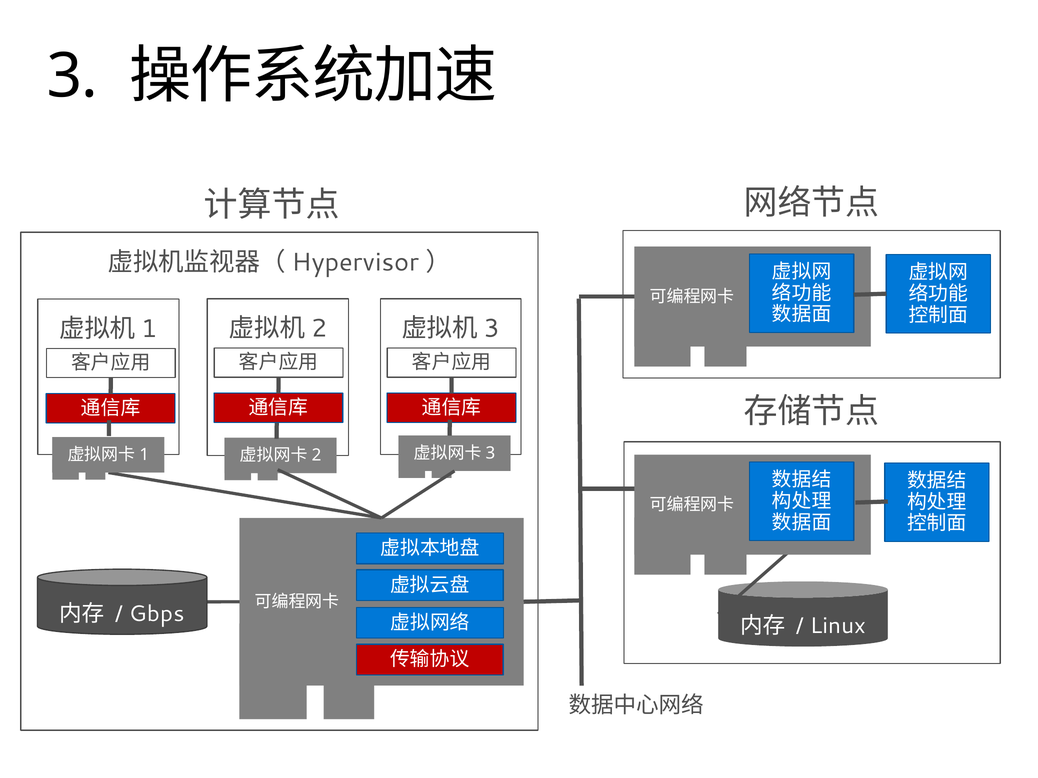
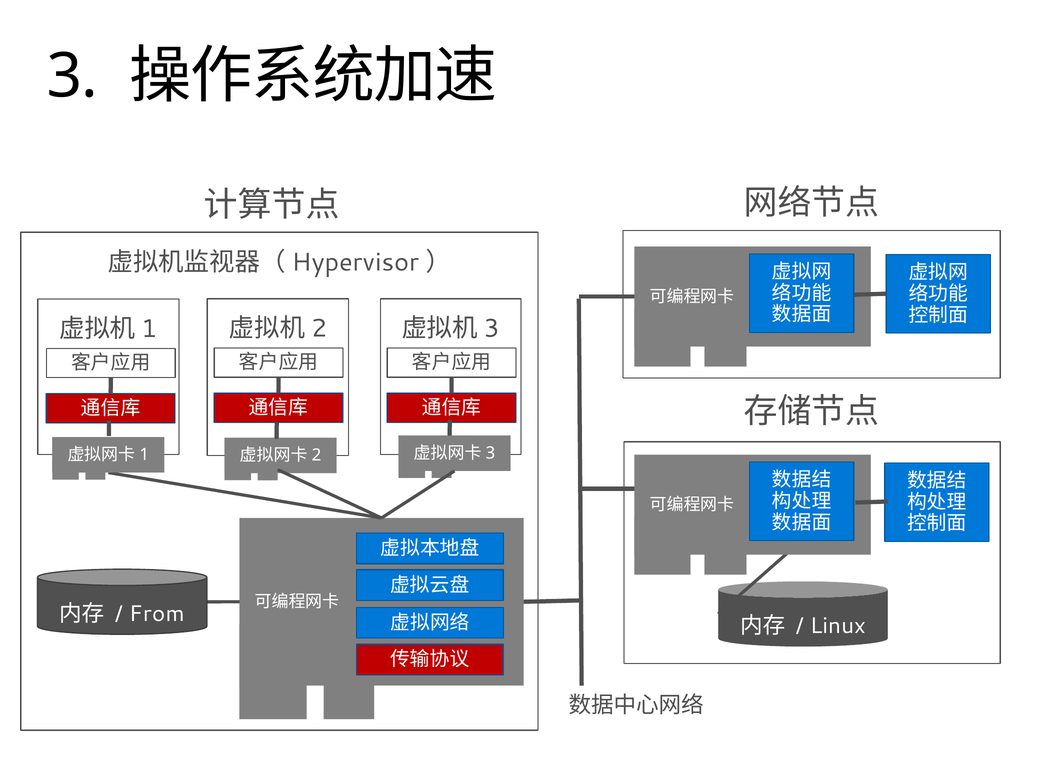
Gbps: Gbps -> From
